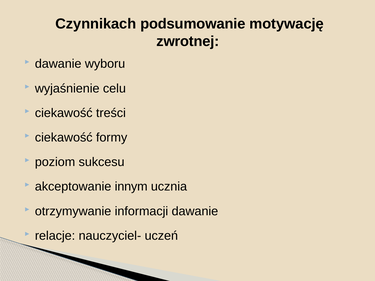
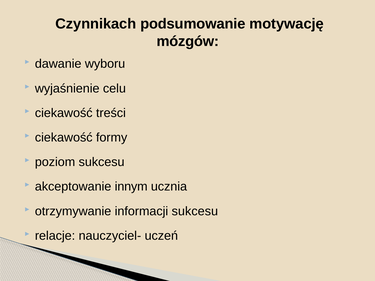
zwrotnej: zwrotnej -> mózgów
informacji dawanie: dawanie -> sukcesu
